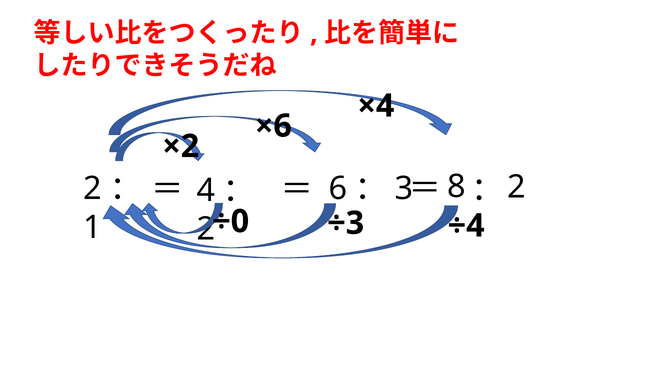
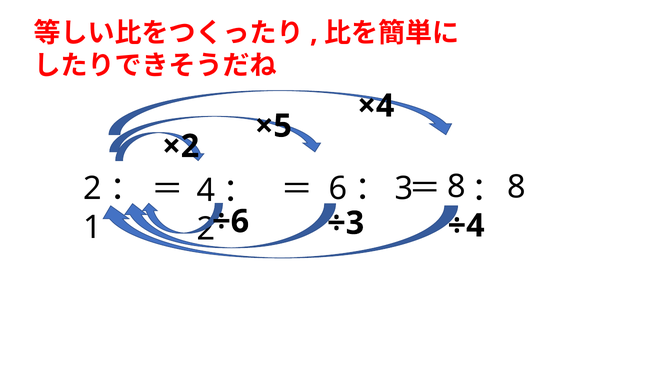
×6: ×6 -> ×5
8 2: 2 -> 8
÷0: ÷0 -> ÷6
